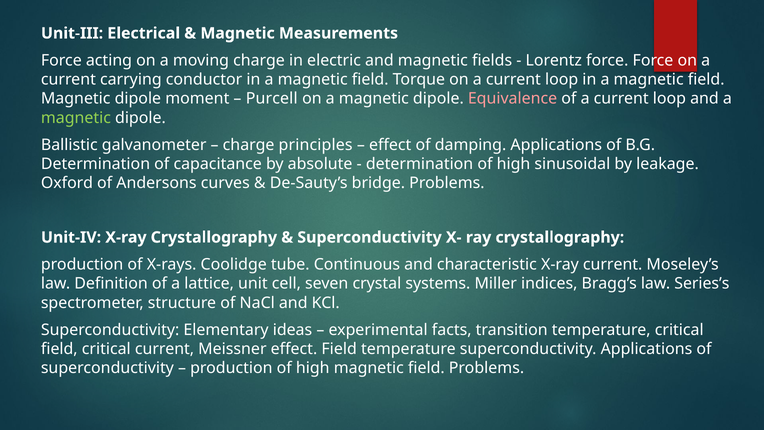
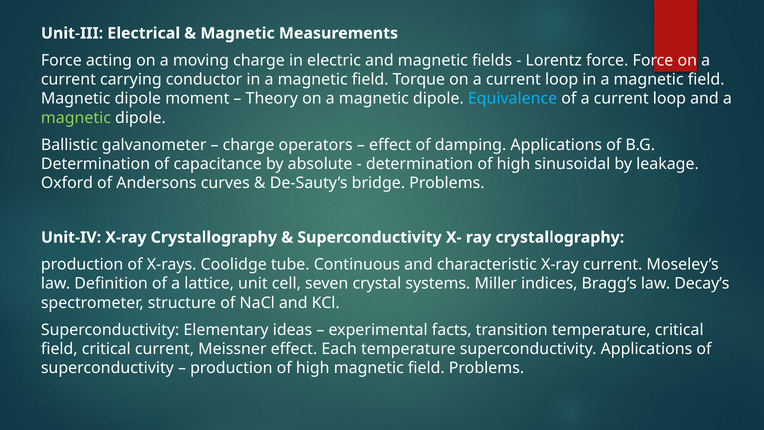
Purcell: Purcell -> Theory
Equivalence colour: pink -> light blue
principles: principles -> operators
Series’s: Series’s -> Decay’s
effect Field: Field -> Each
